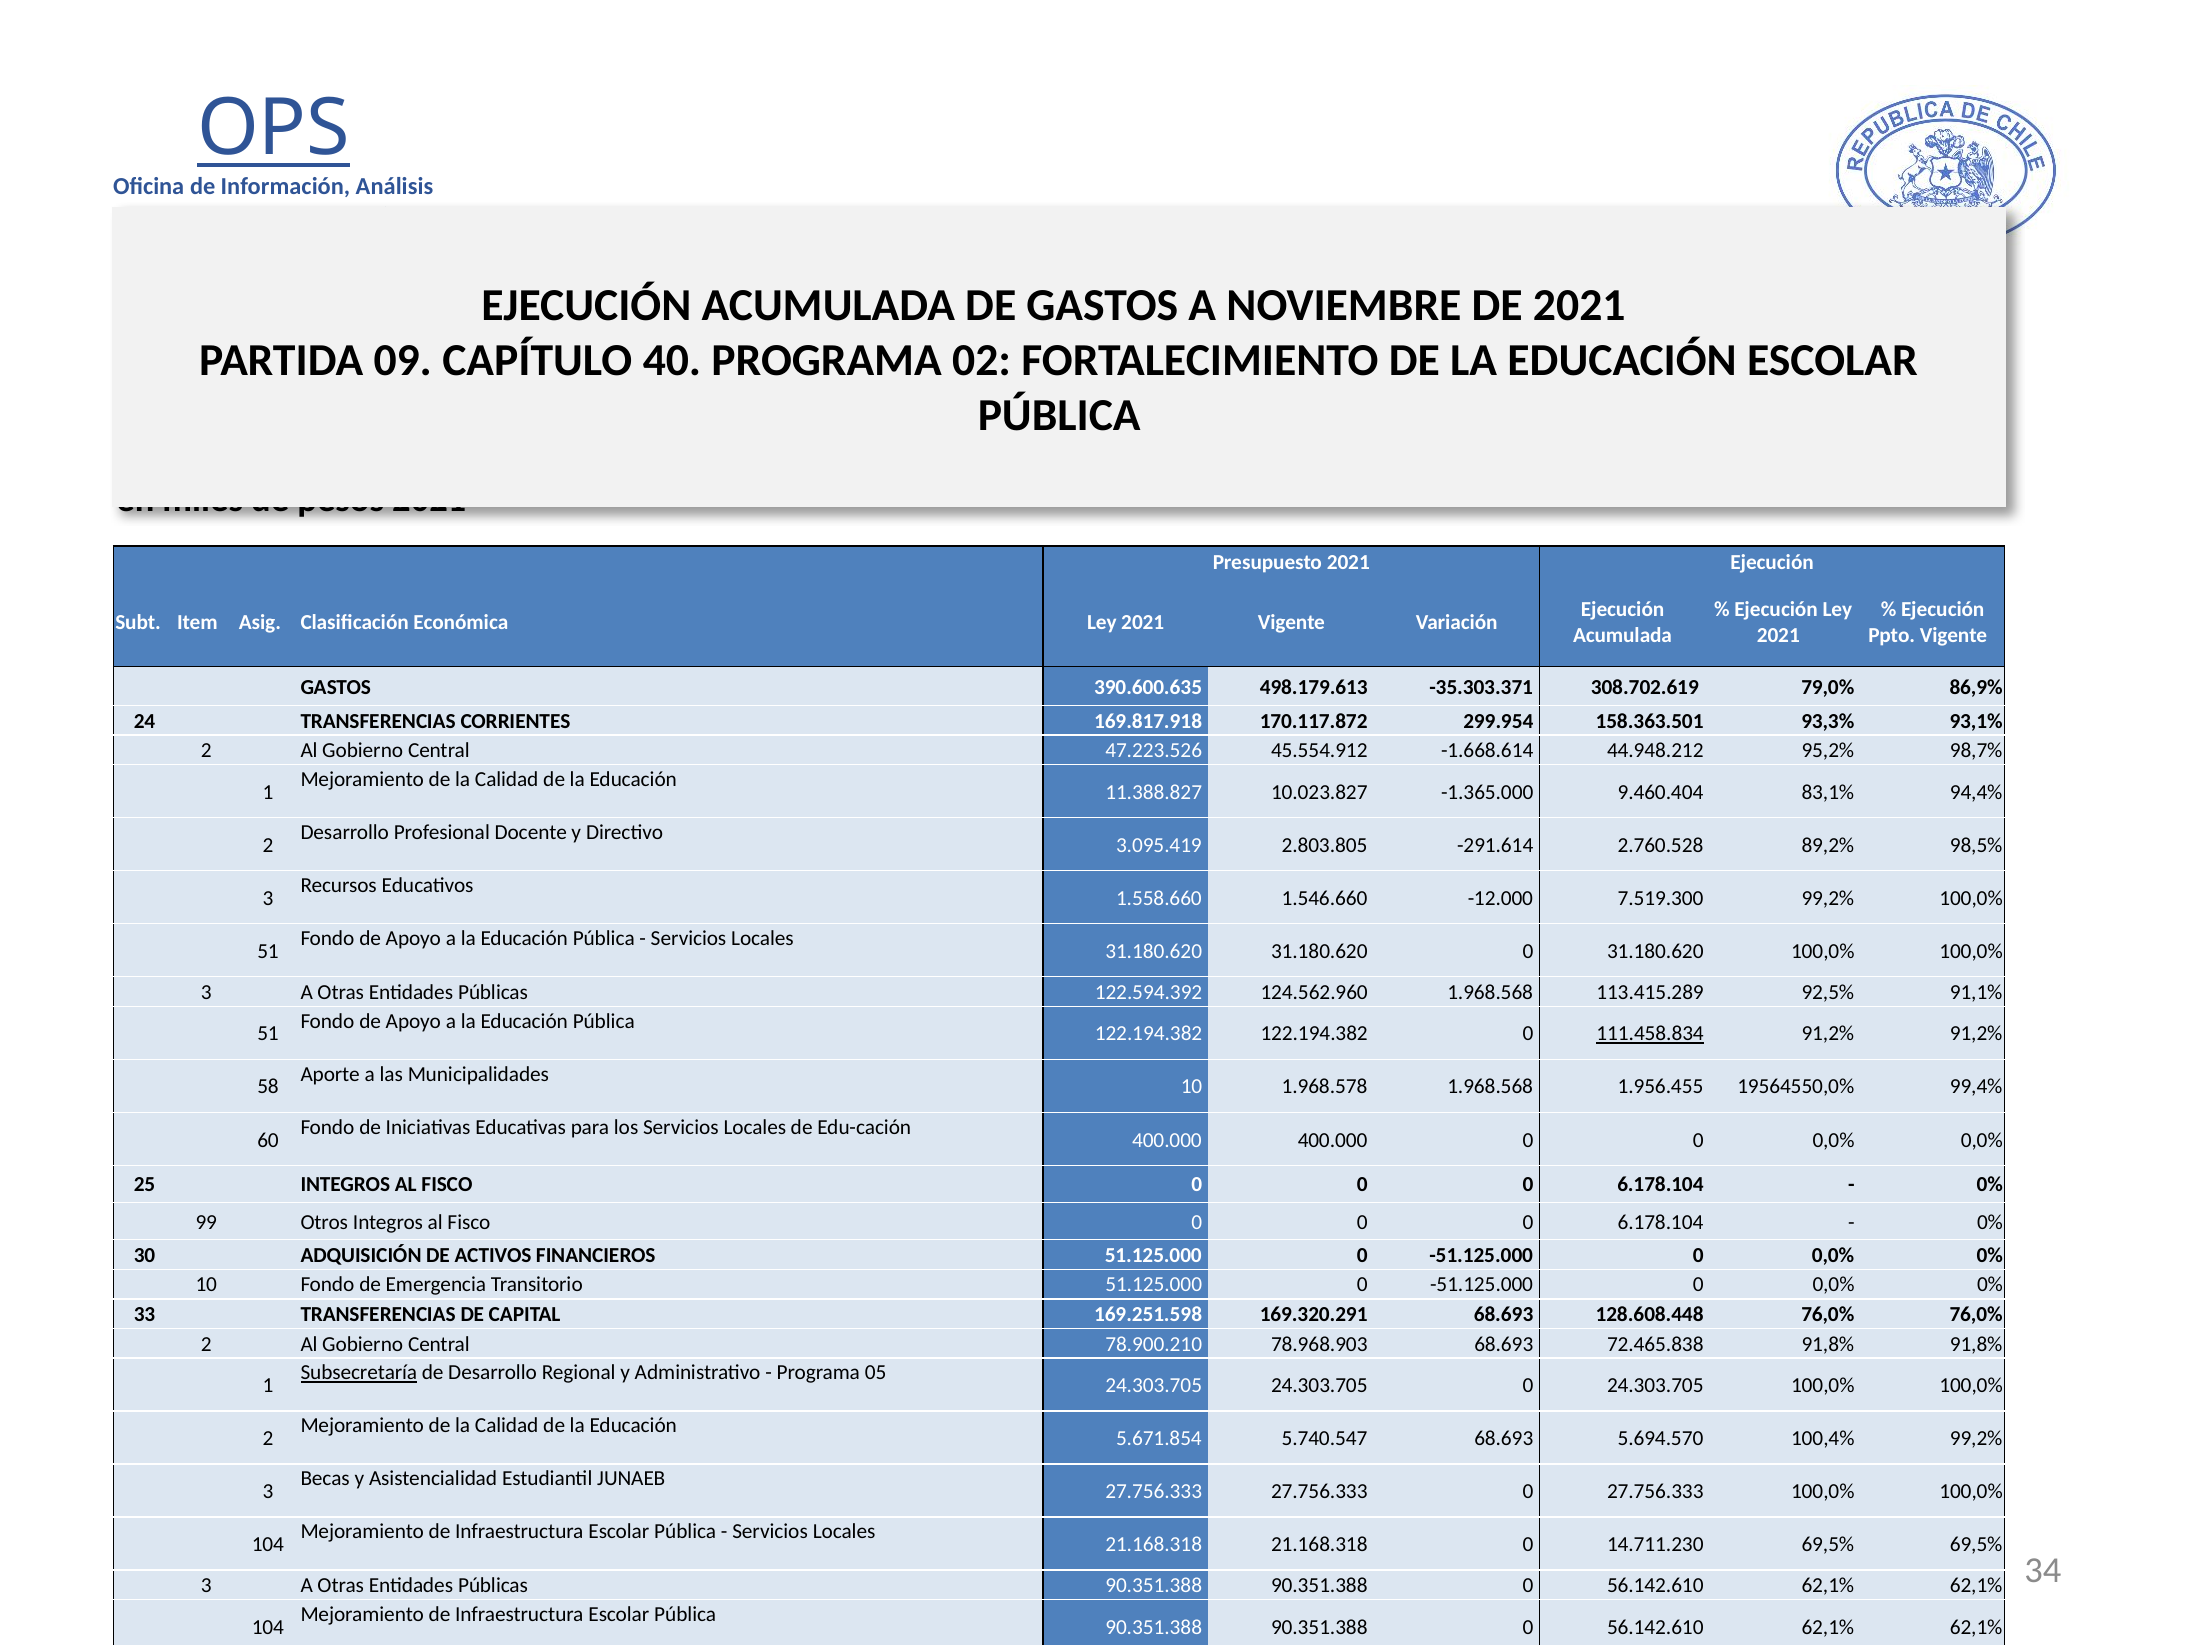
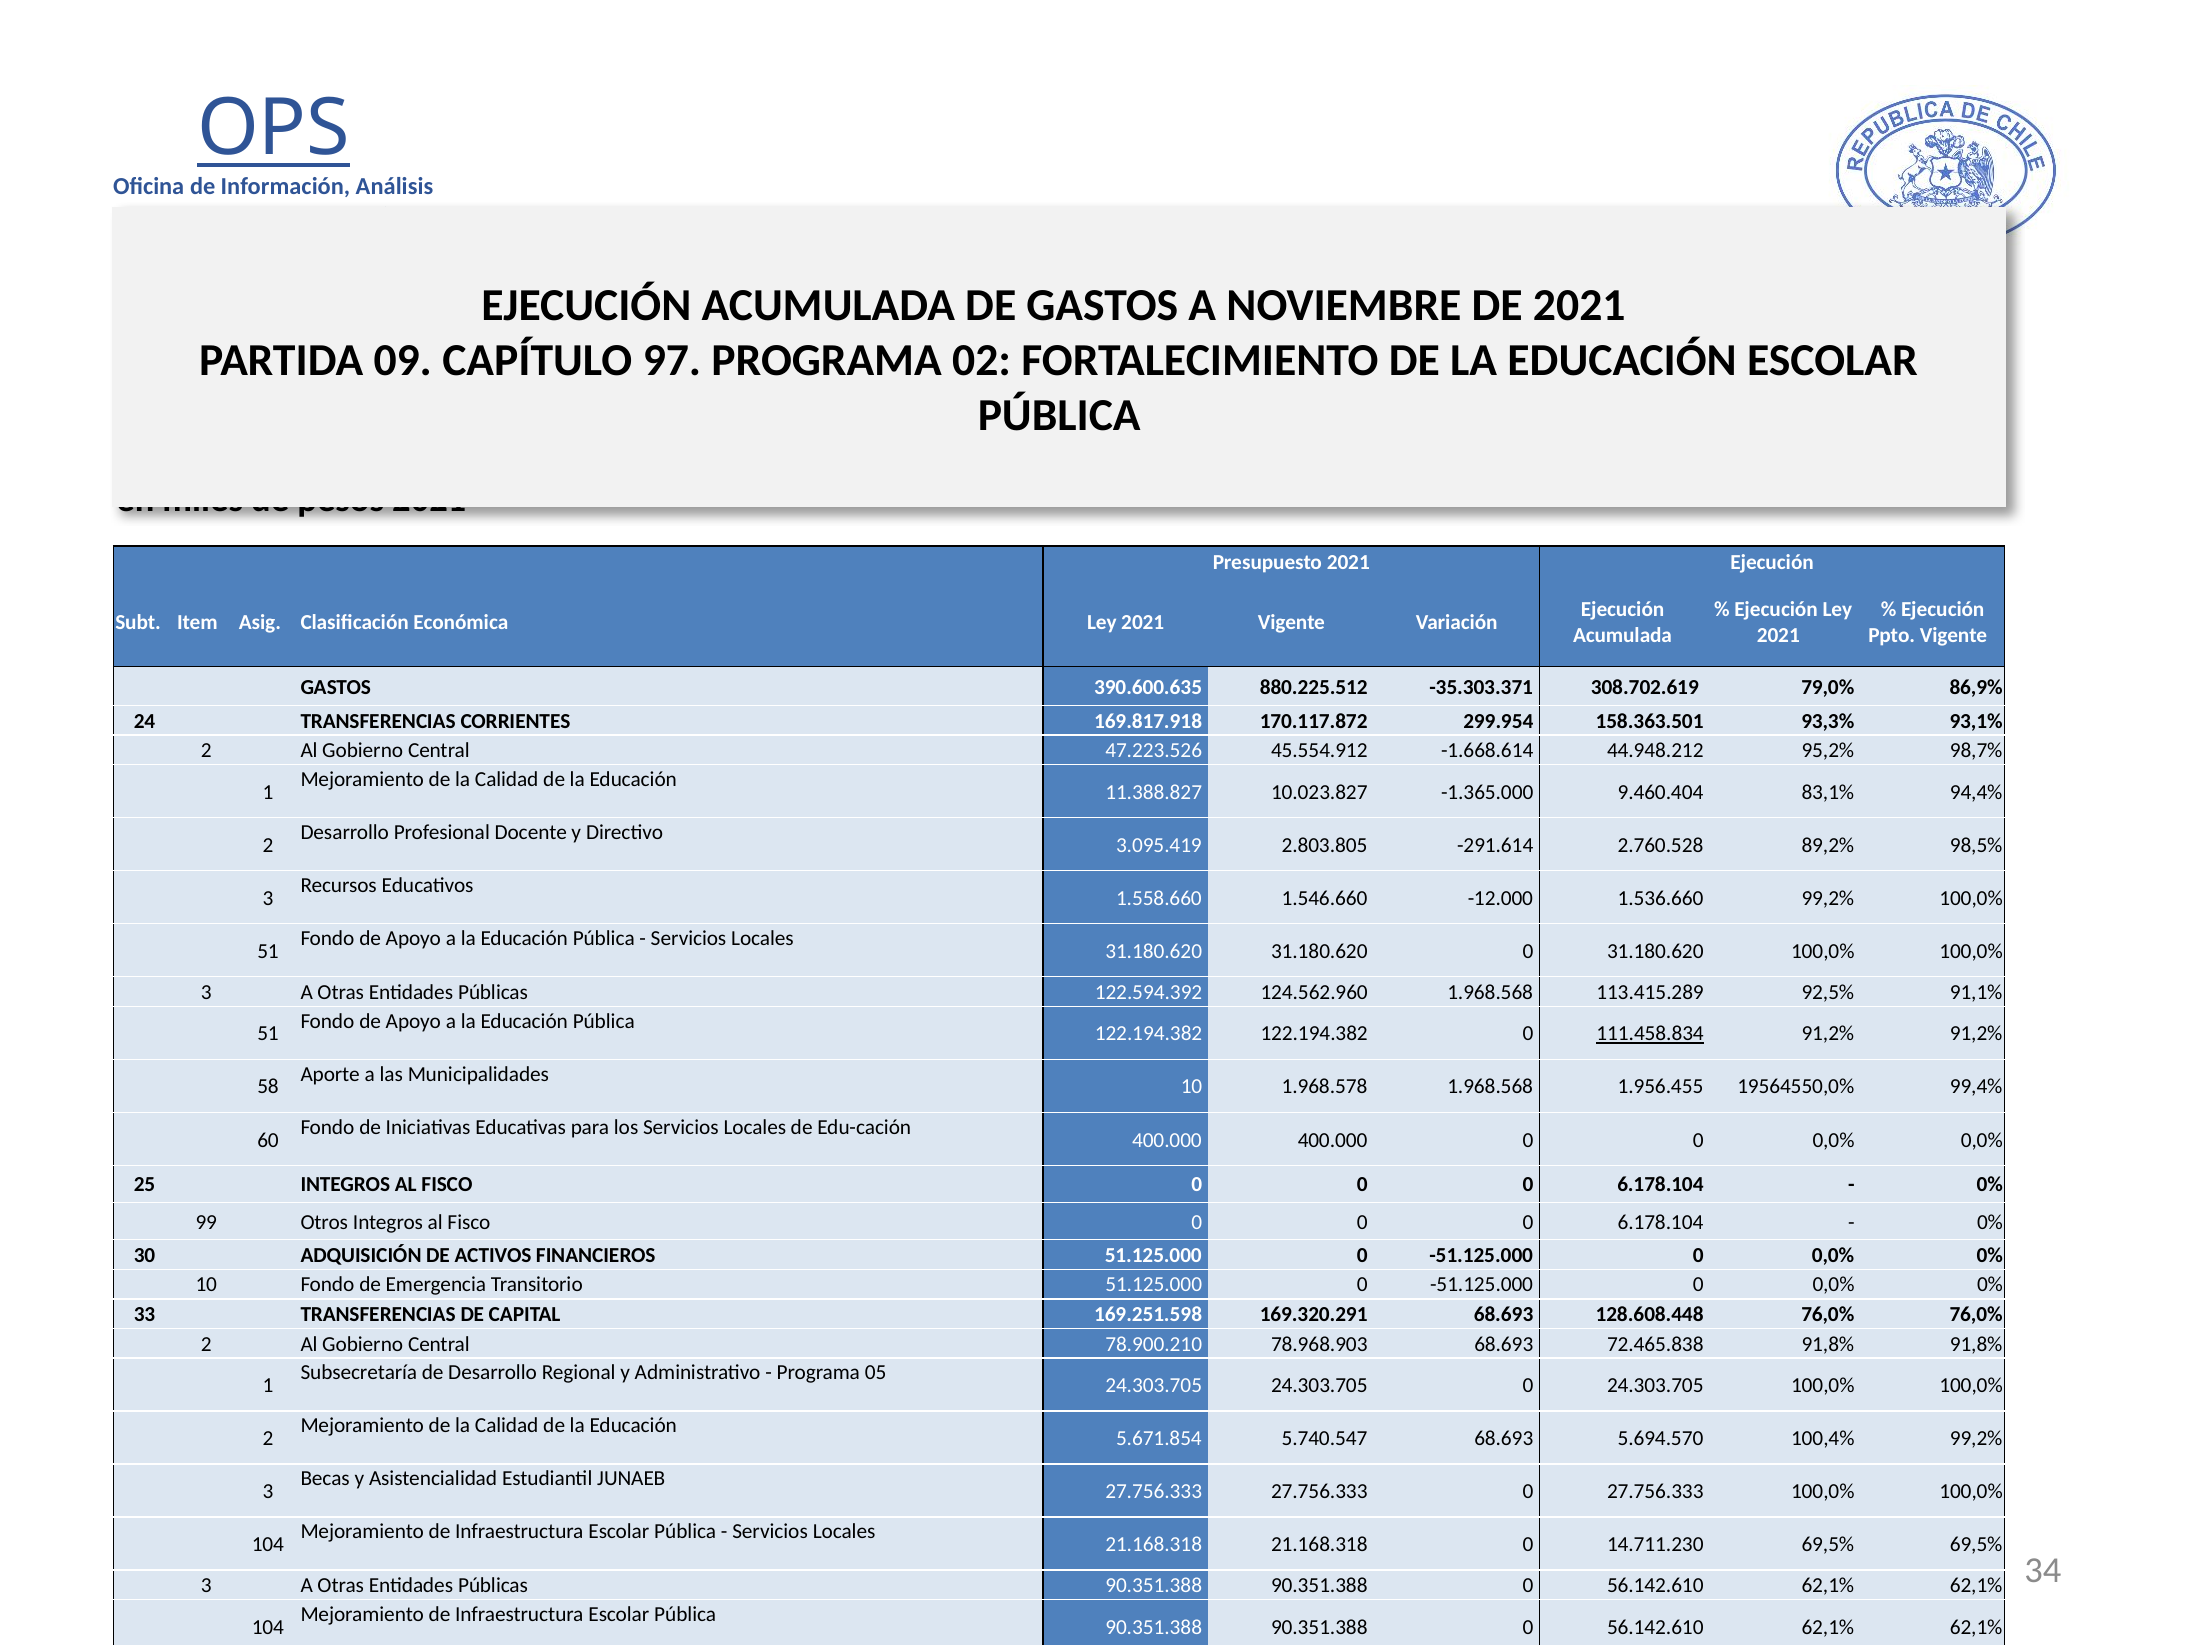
40: 40 -> 97
498.179.613: 498.179.613 -> 880.225.512
7.519.300: 7.519.300 -> 1.536.660
Subsecretaría underline: present -> none
